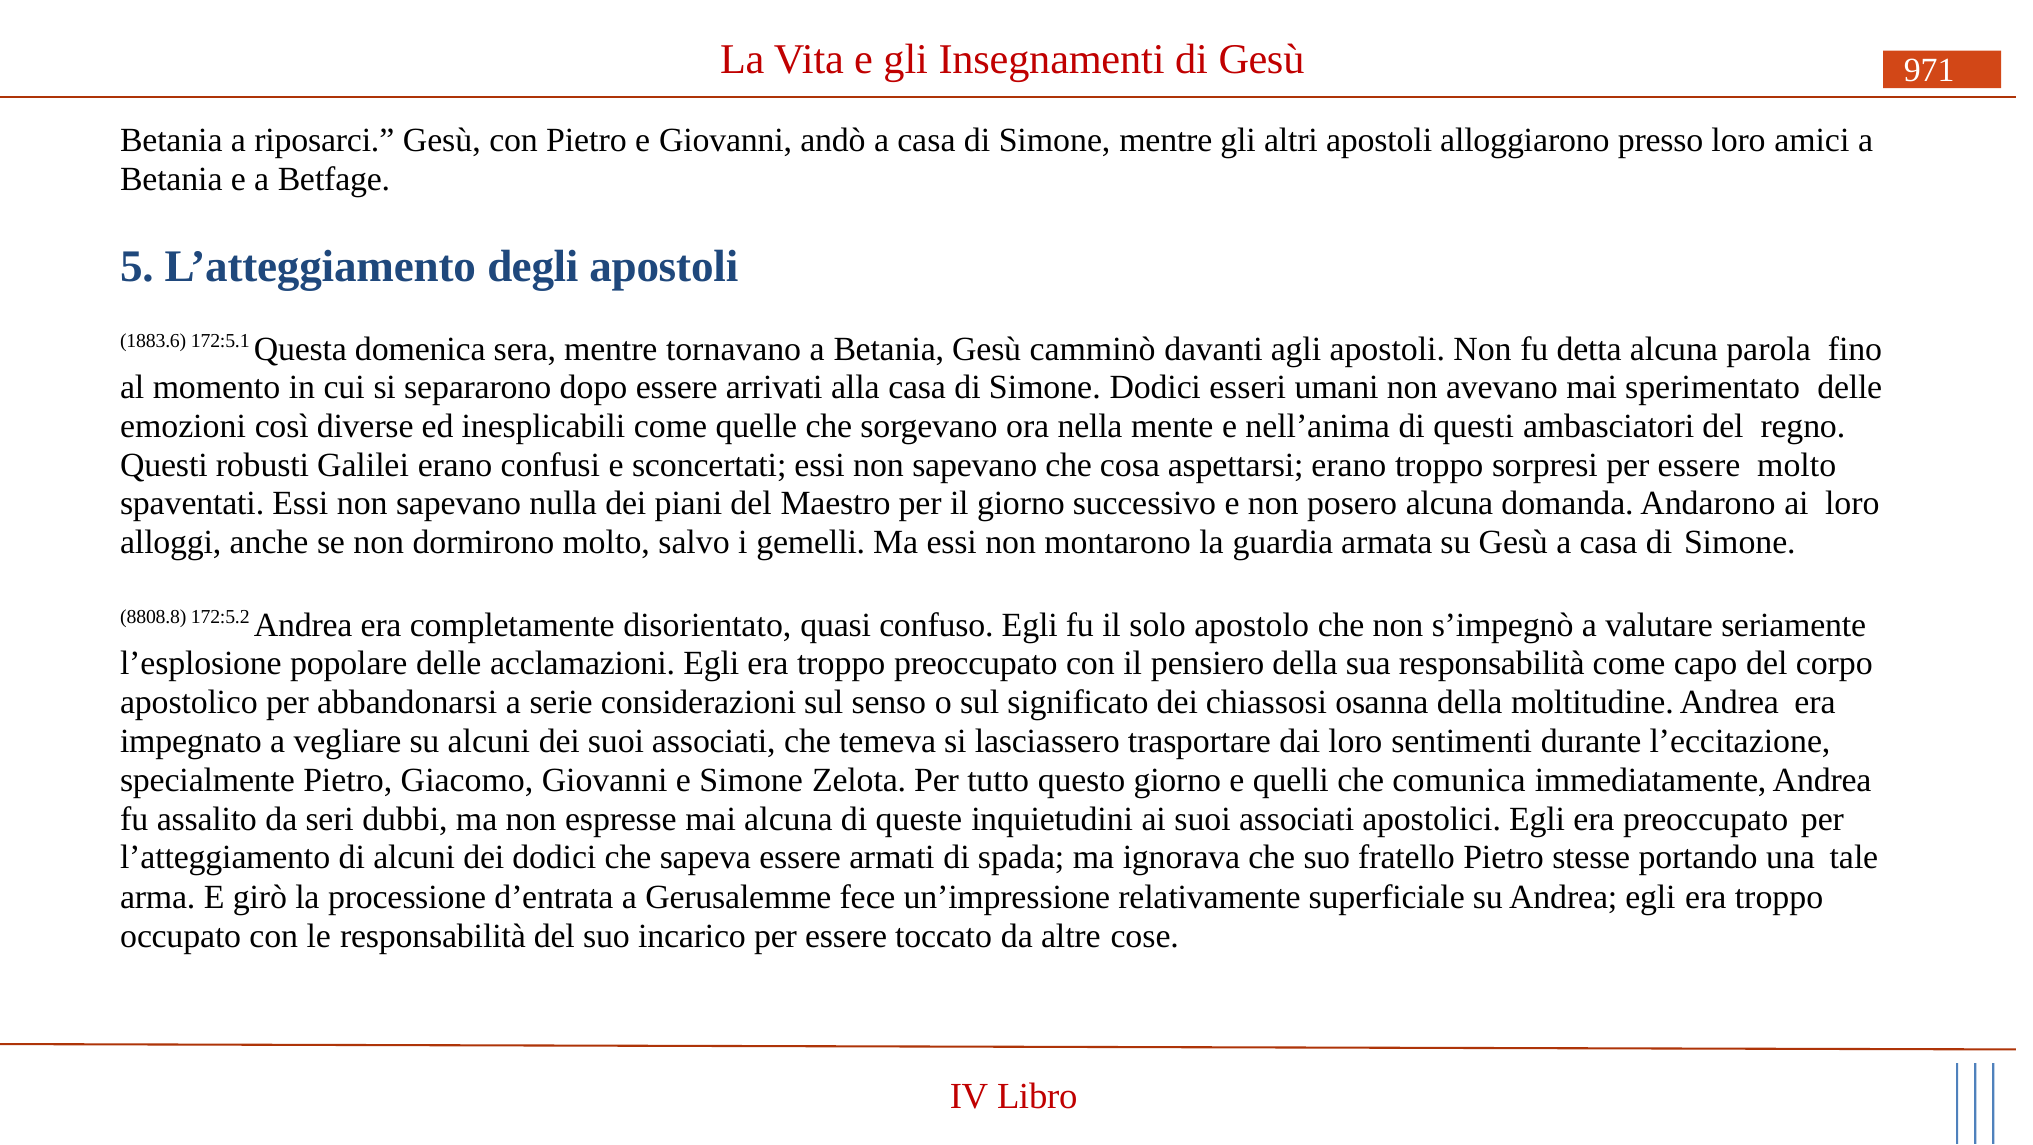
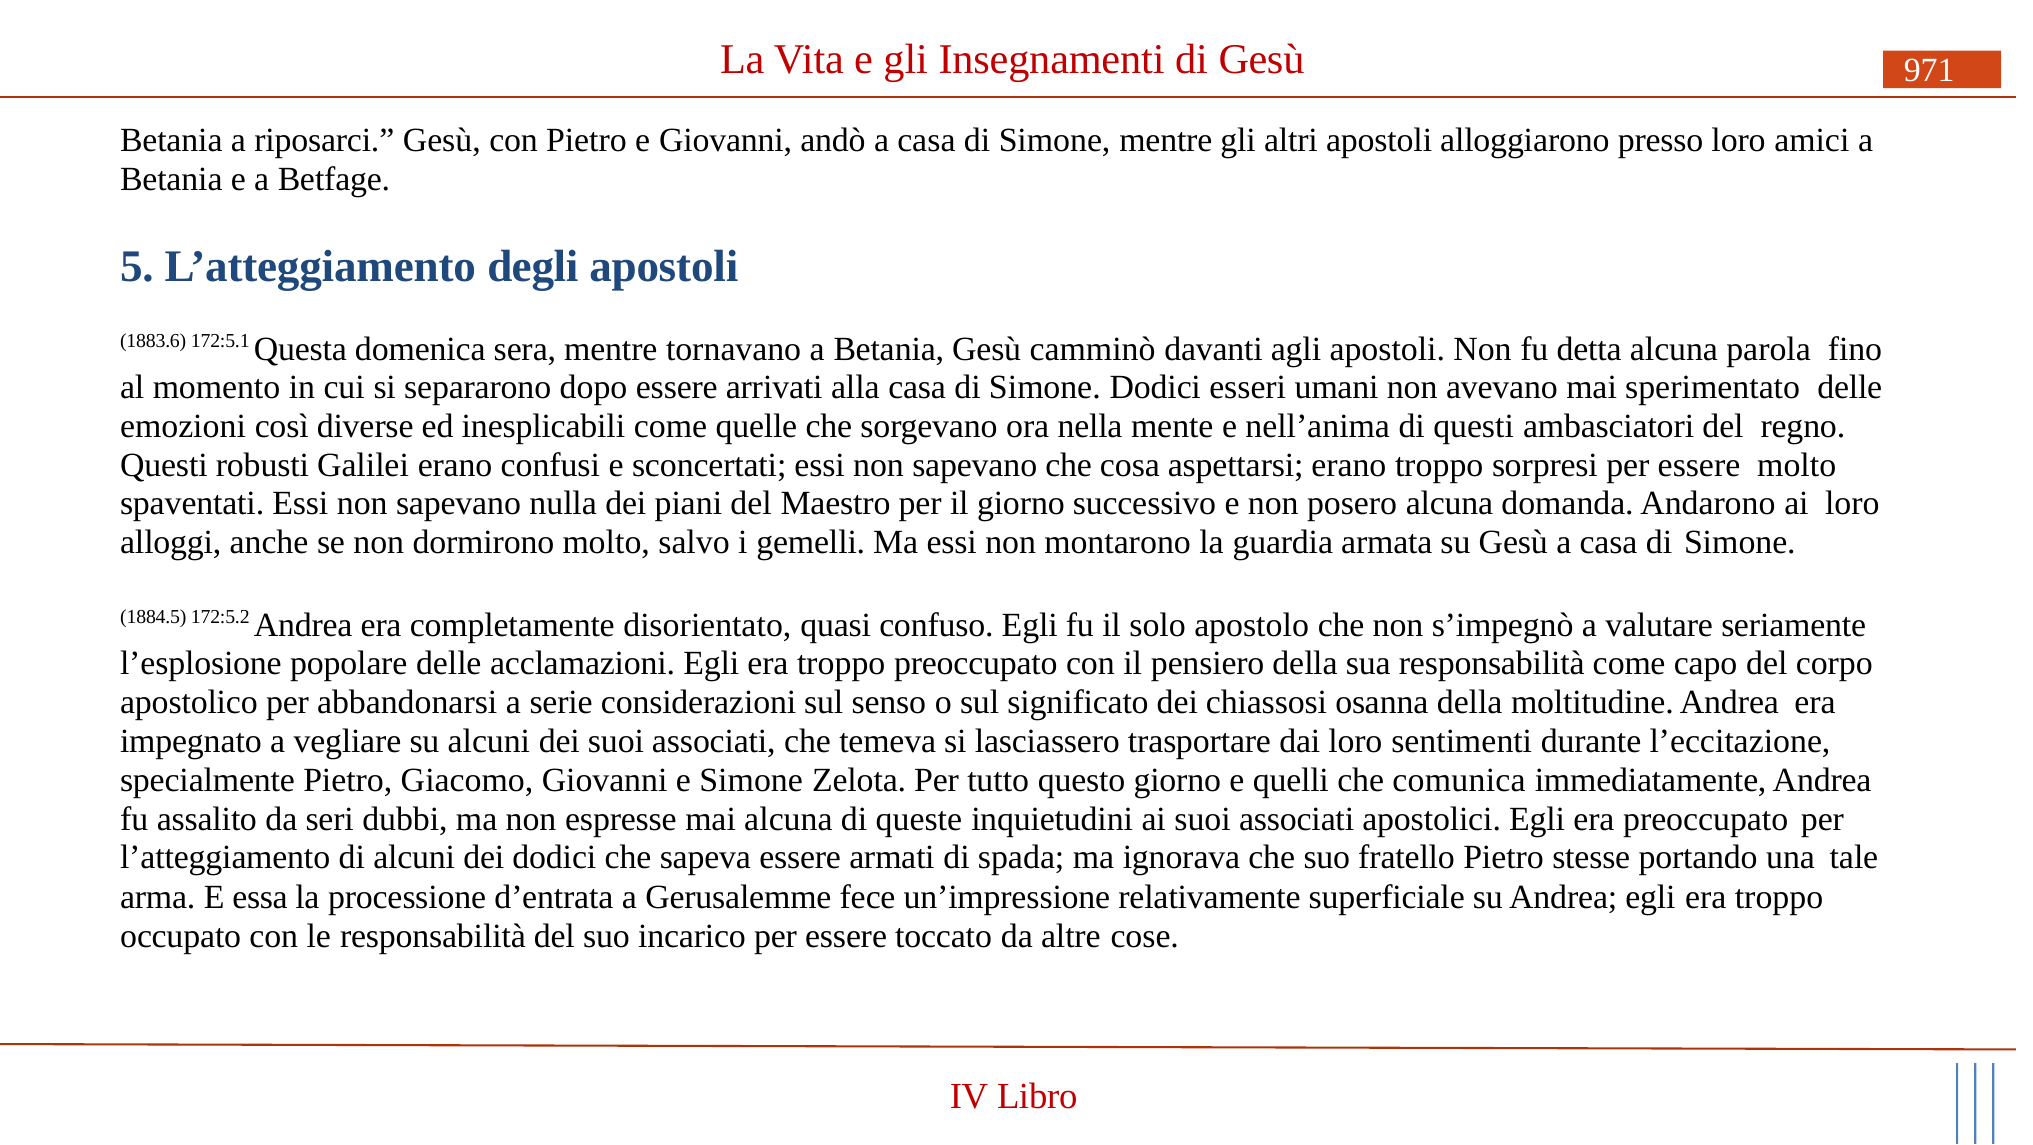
8808.8: 8808.8 -> 1884.5
girò: girò -> essa
